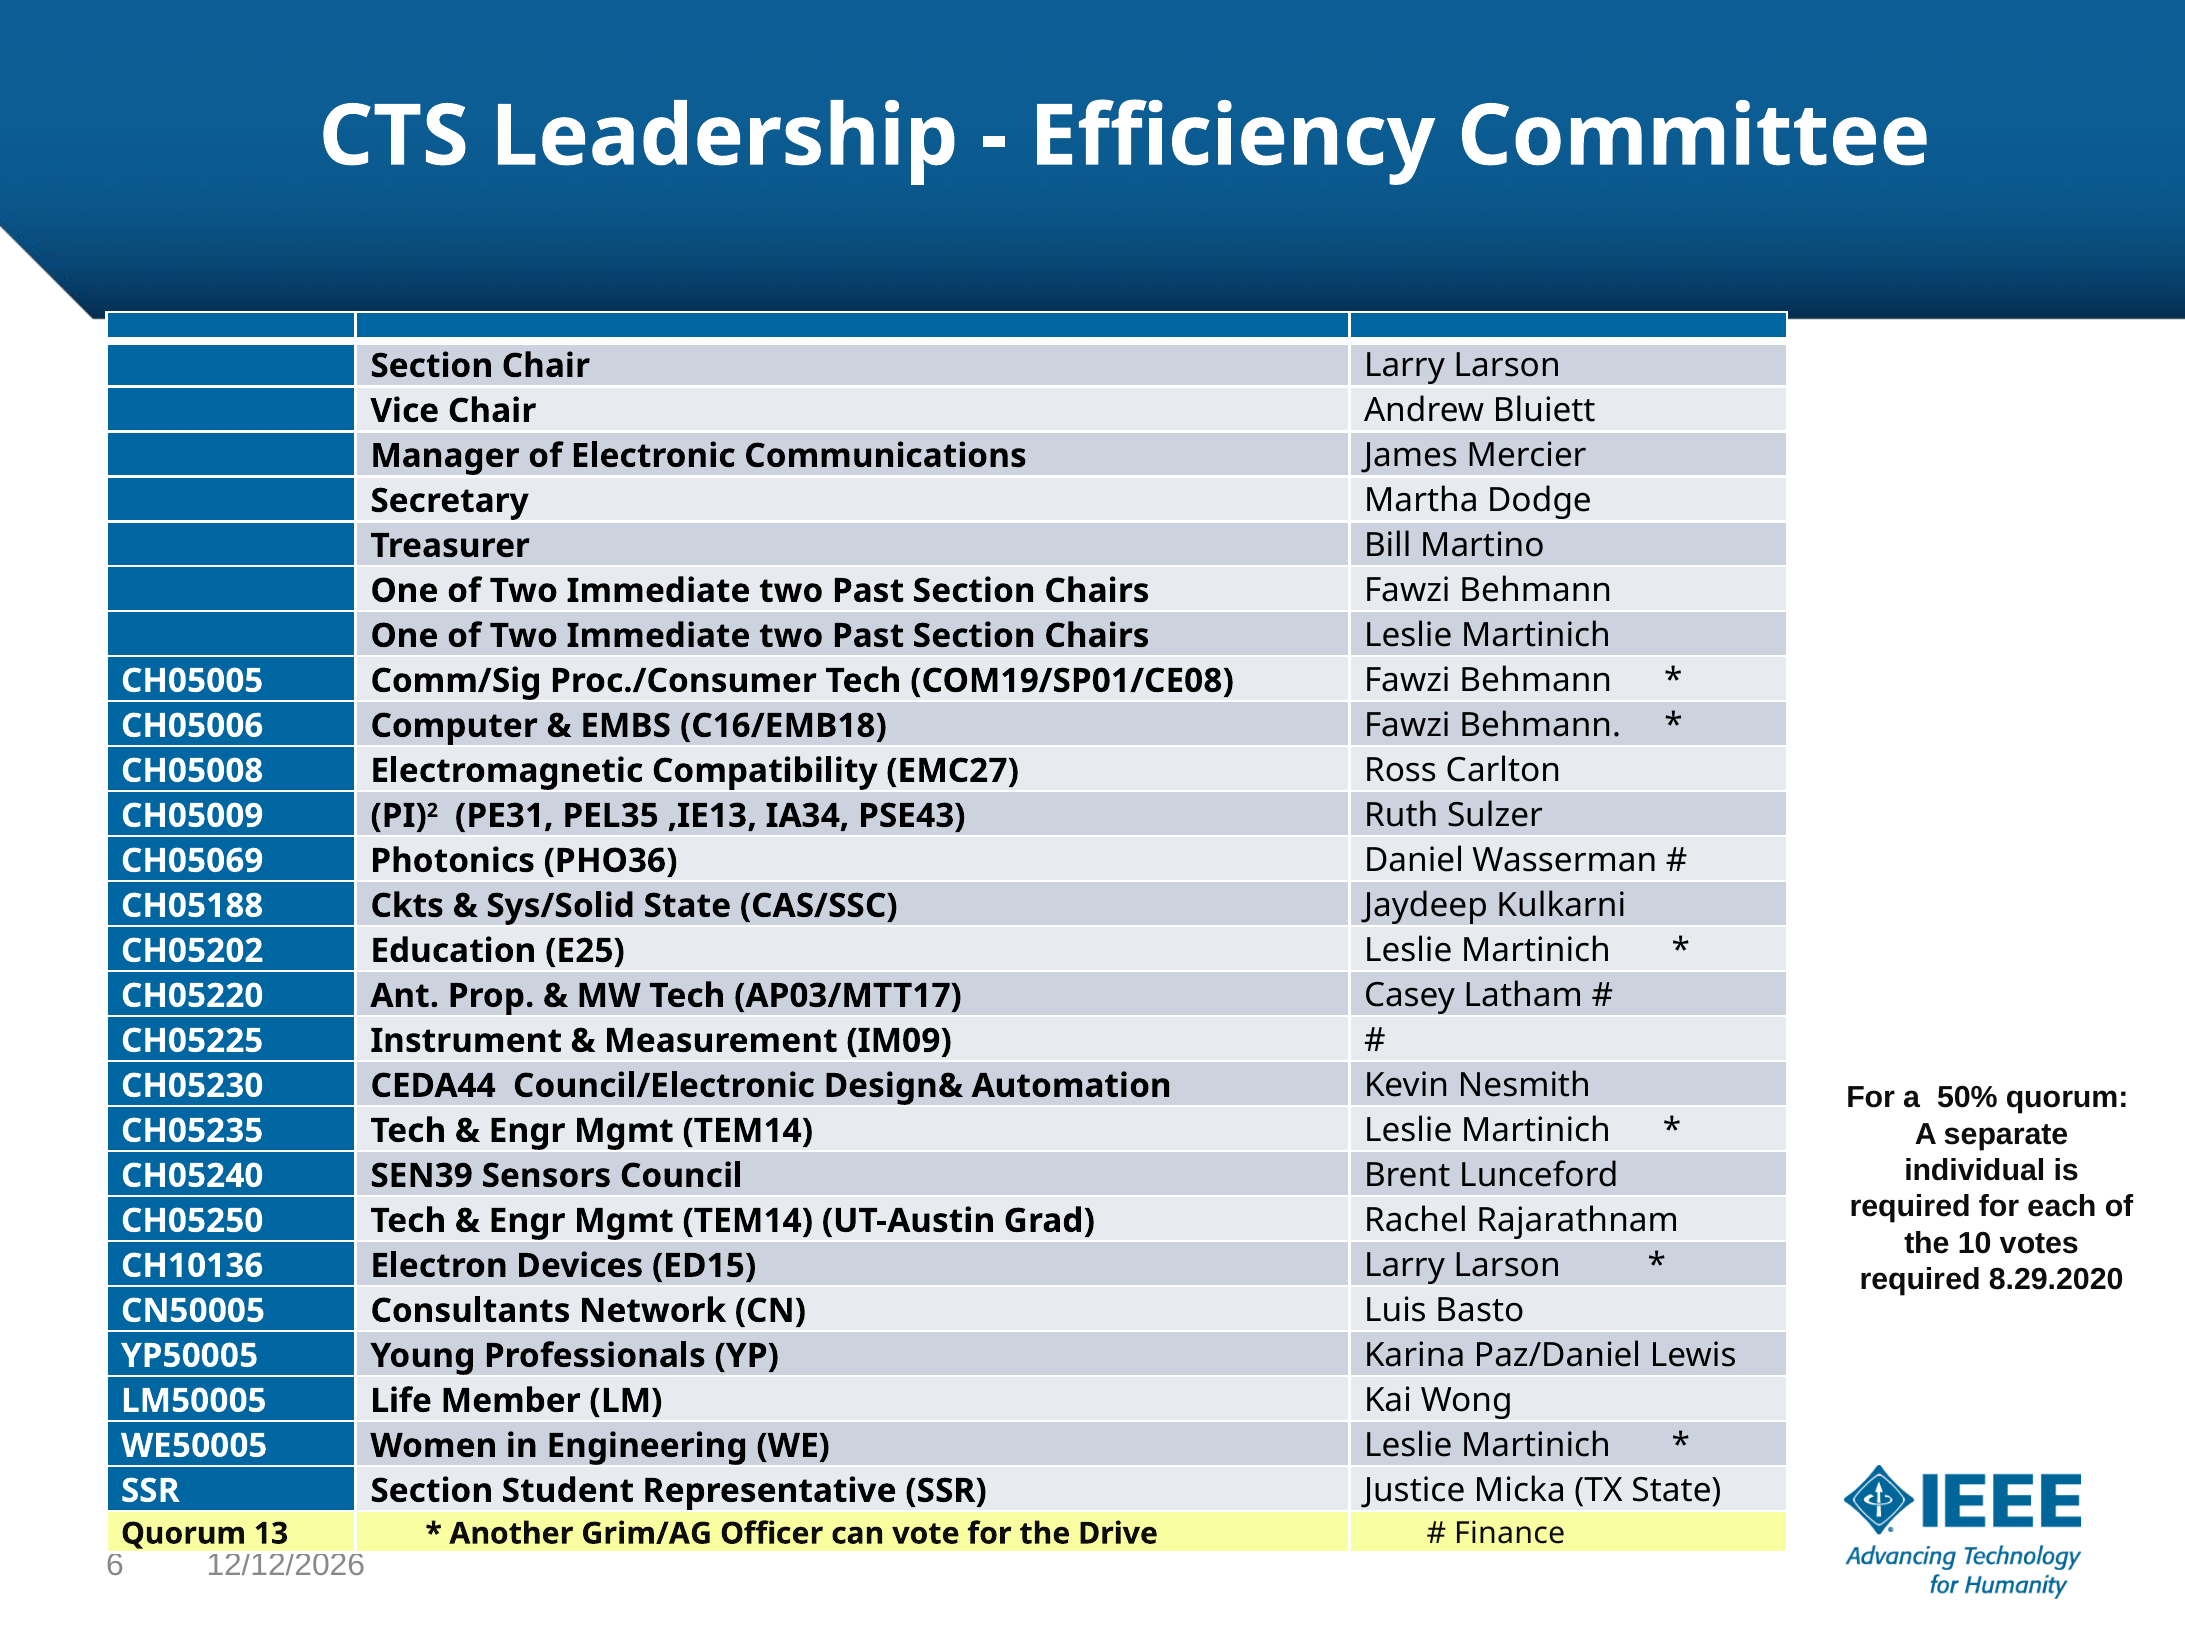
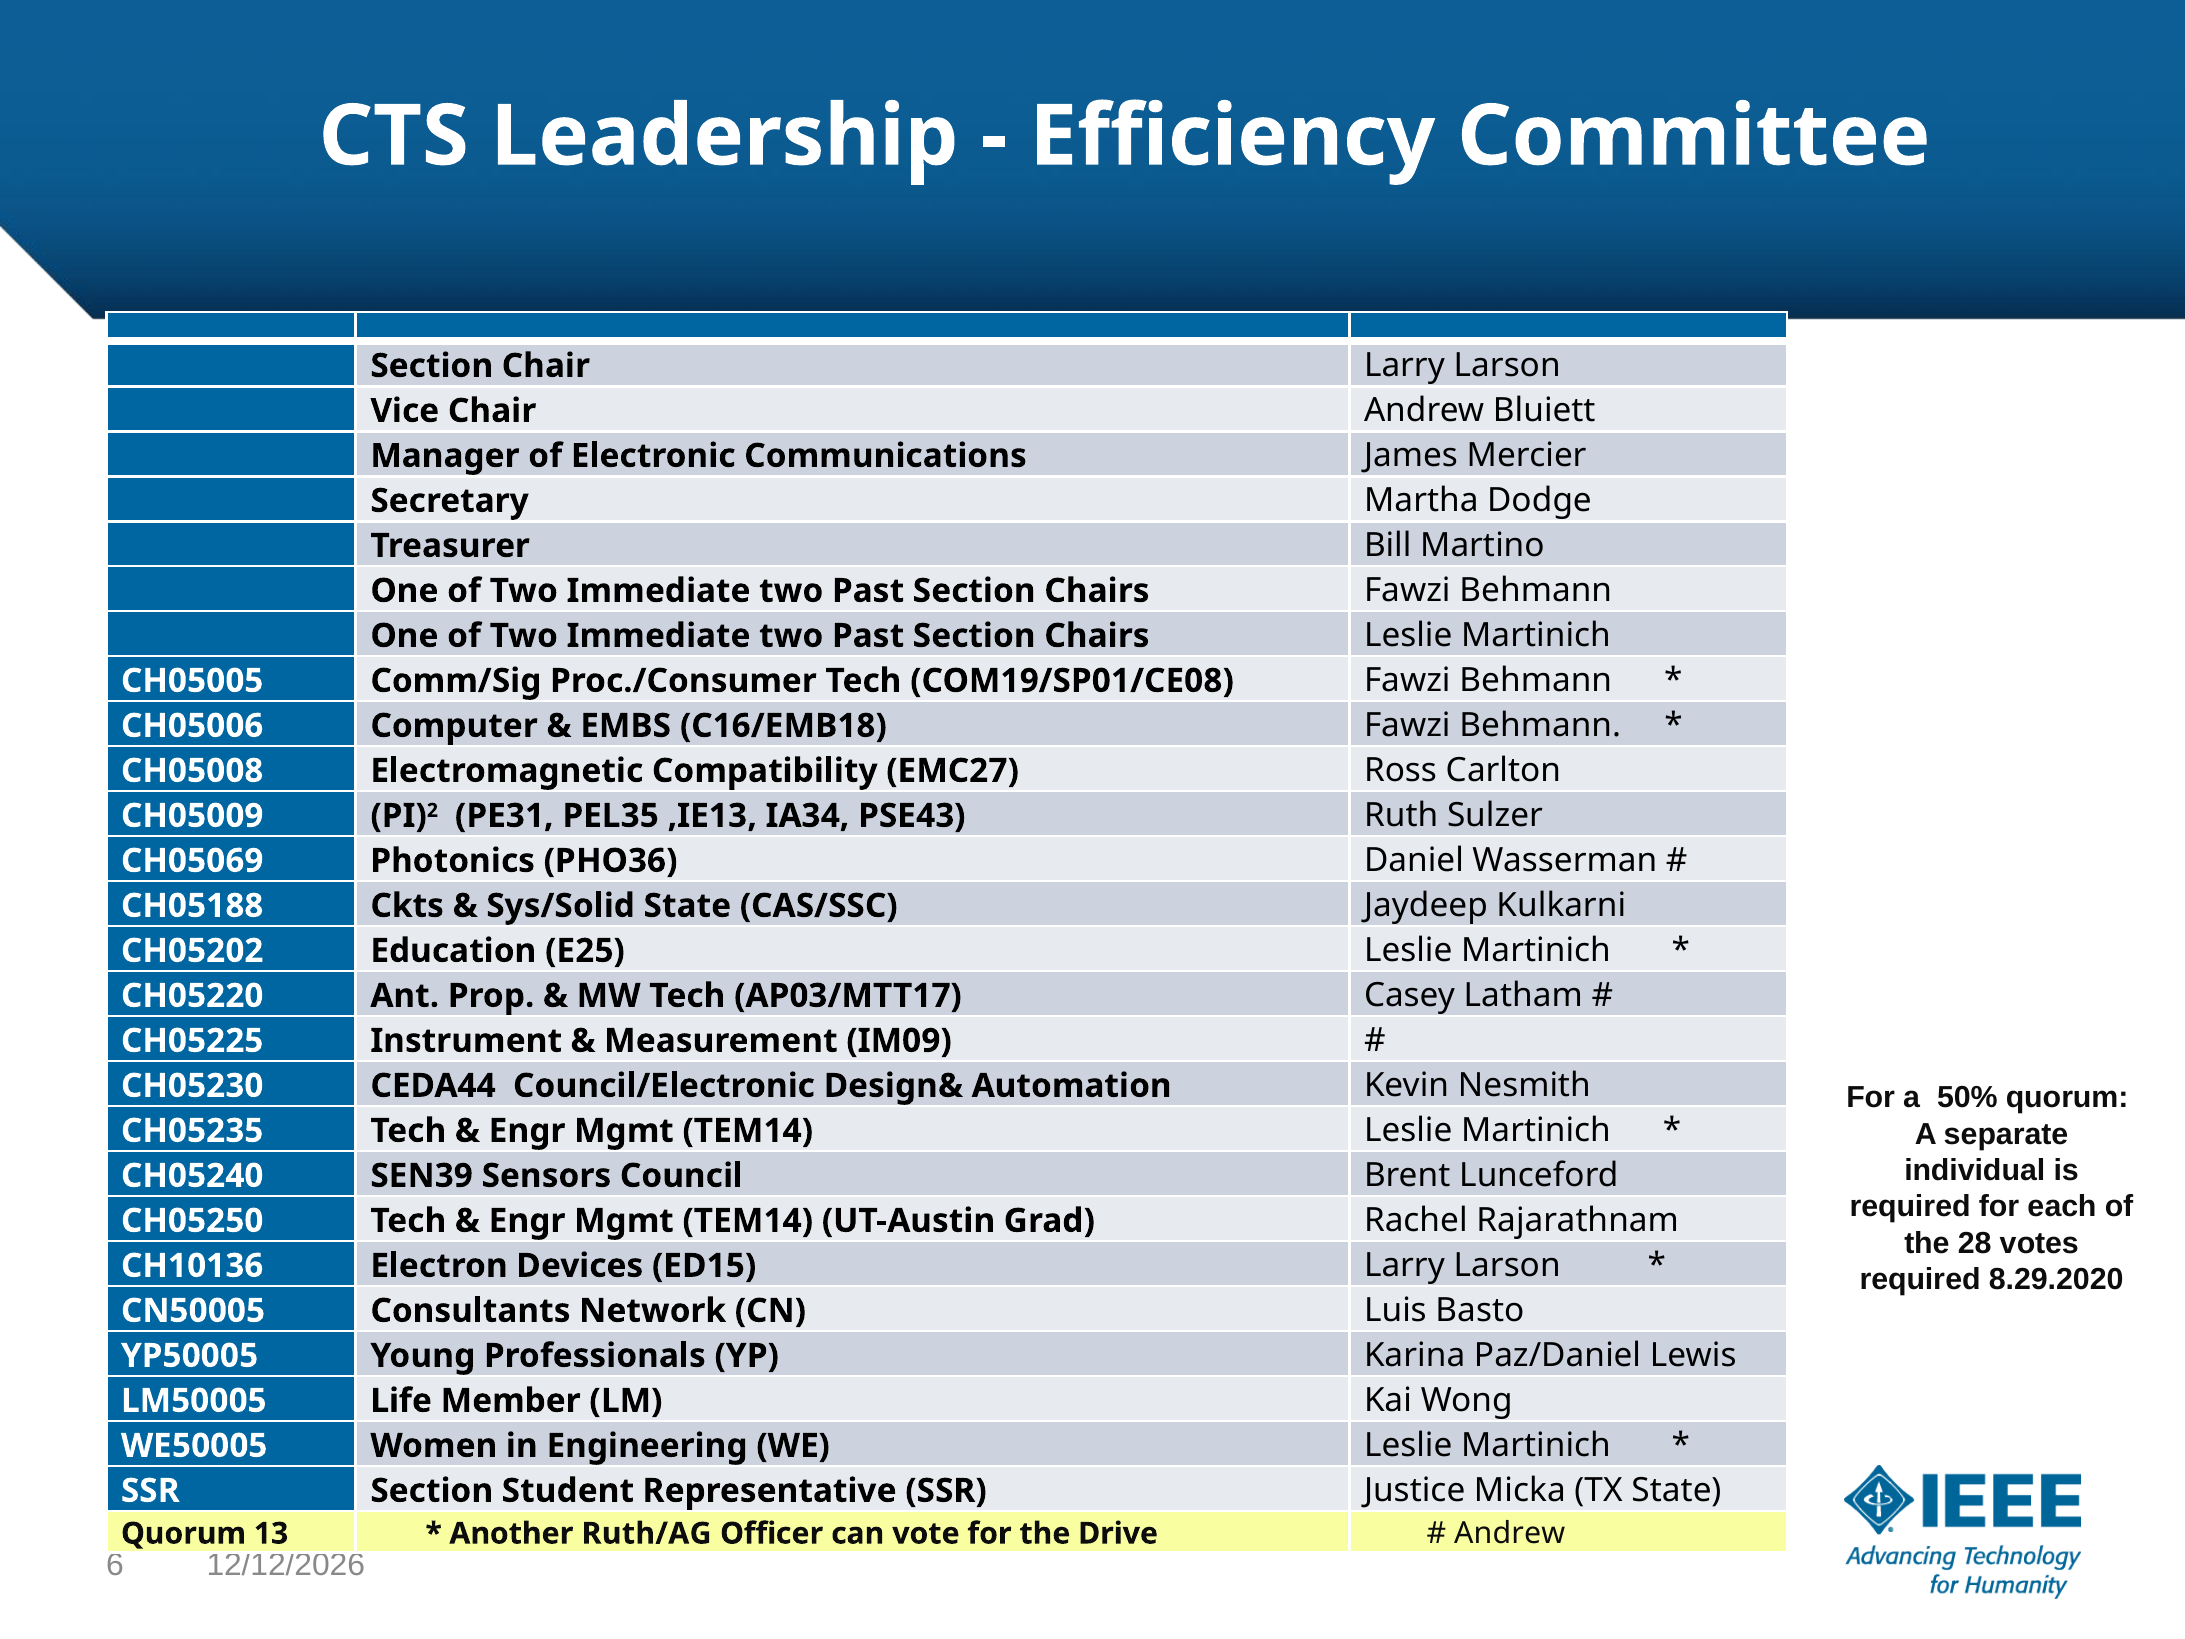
10: 10 -> 28
Grim/AG: Grim/AG -> Ruth/AG
Finance at (1510, 1533): Finance -> Andrew
